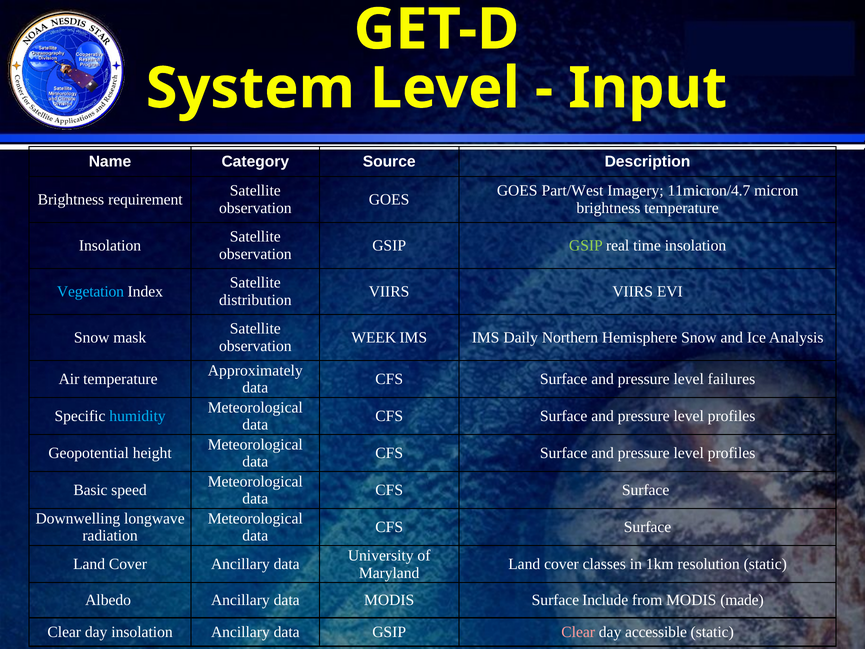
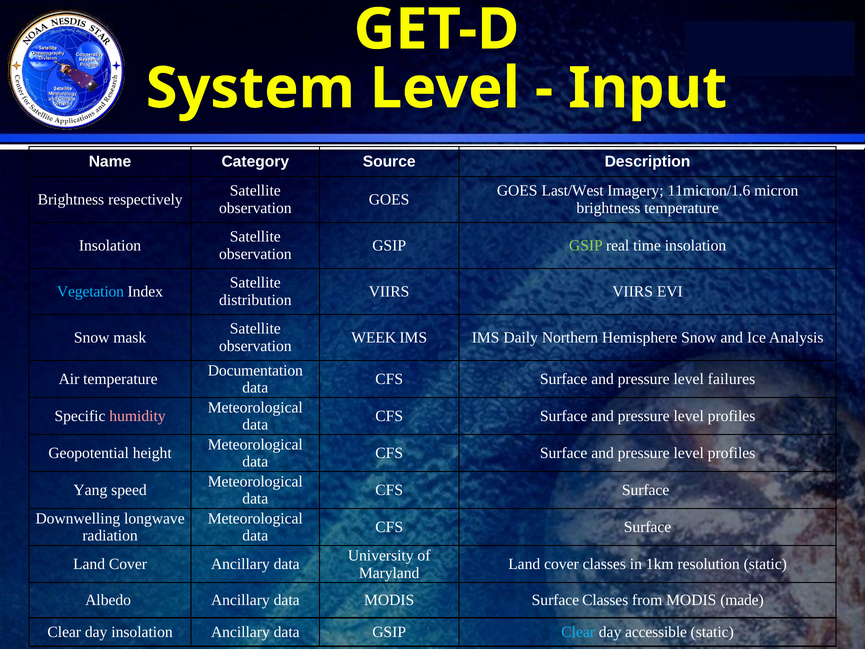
Part/West: Part/West -> Last/West
11micron/4.7: 11micron/4.7 -> 11micron/1.6
requirement: requirement -> respectively
Approximately: Approximately -> Documentation
humidity colour: light blue -> pink
Basic: Basic -> Yang
Surface Include: Include -> Classes
Clear at (578, 632) colour: pink -> light blue
